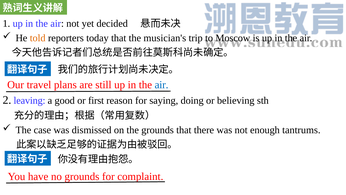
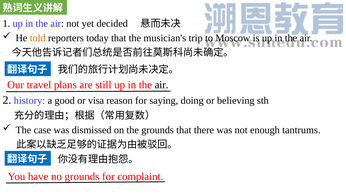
air at (162, 85) colour: blue -> black
leaving: leaving -> history
first: first -> visa
